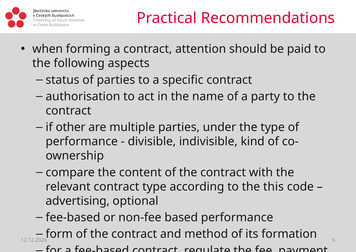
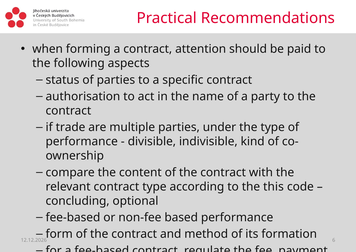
other: other -> trade
advertising: advertising -> concluding
